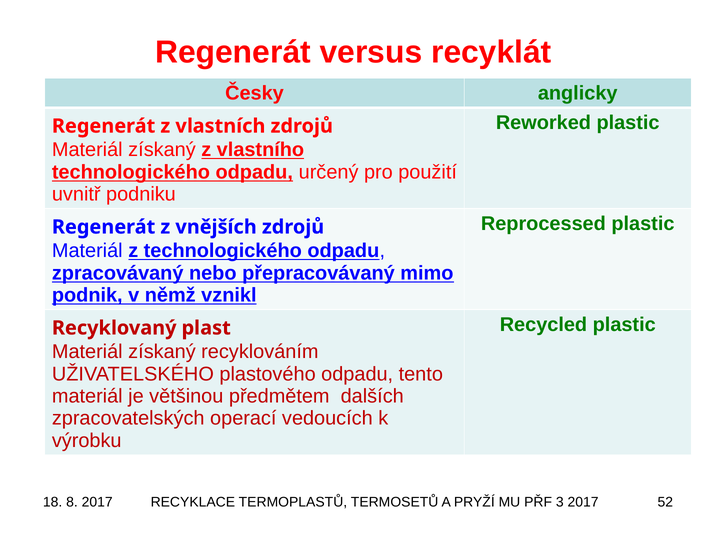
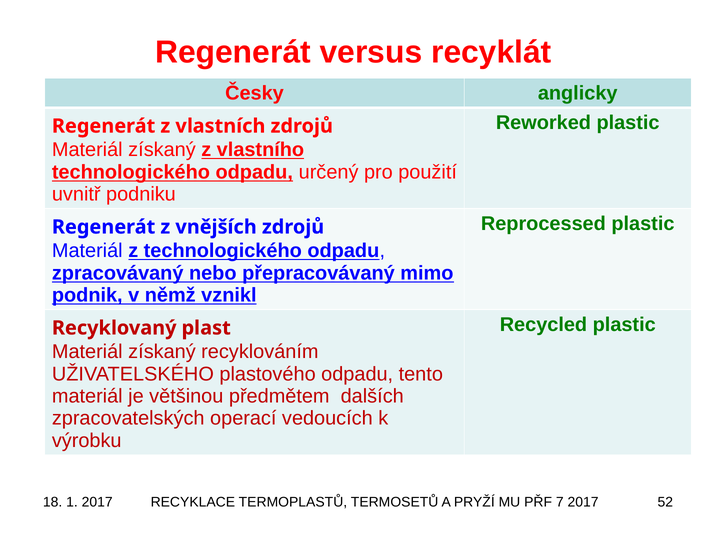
8: 8 -> 1
3: 3 -> 7
